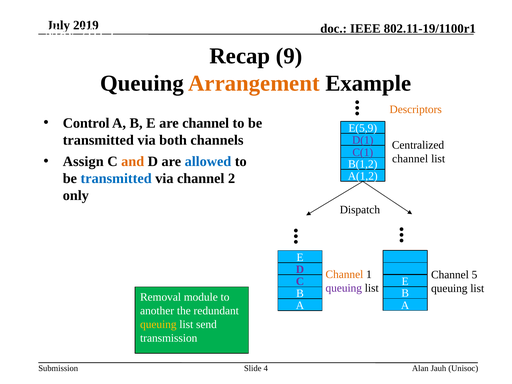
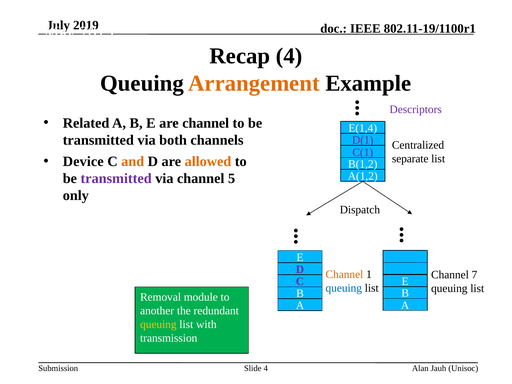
Recap 9: 9 -> 4
Descriptors colour: orange -> purple
Control: Control -> Related
E(5,9: E(5,9 -> E(1,4
channel at (410, 159): channel -> separate
Assign: Assign -> Device
allowed colour: blue -> orange
transmitted at (116, 179) colour: blue -> purple
2: 2 -> 5
5: 5 -> 7
queuing at (344, 288) colour: purple -> blue
send: send -> with
